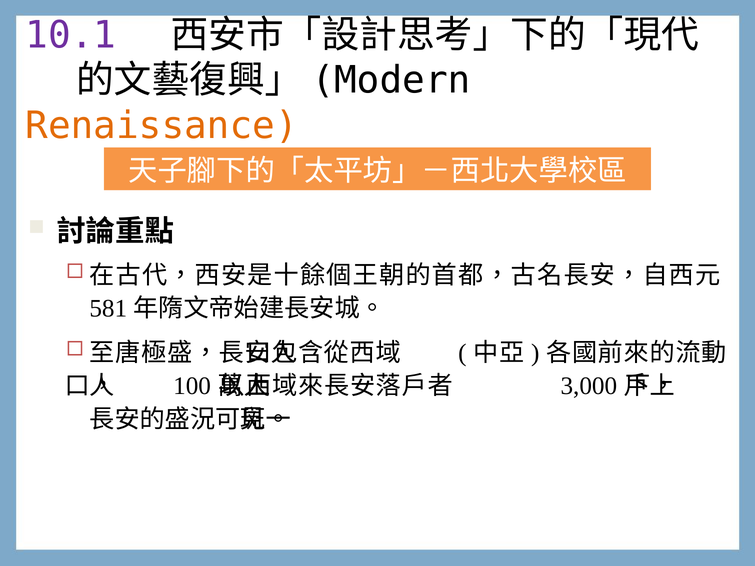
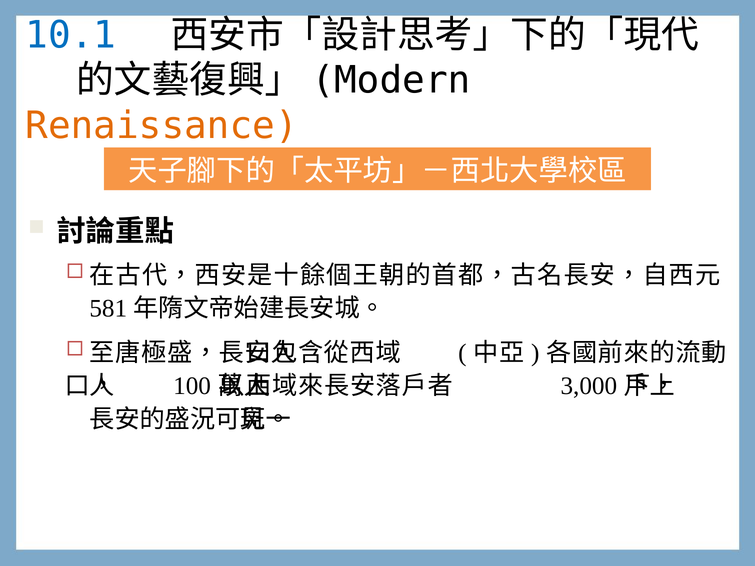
10.1 colour: purple -> blue
